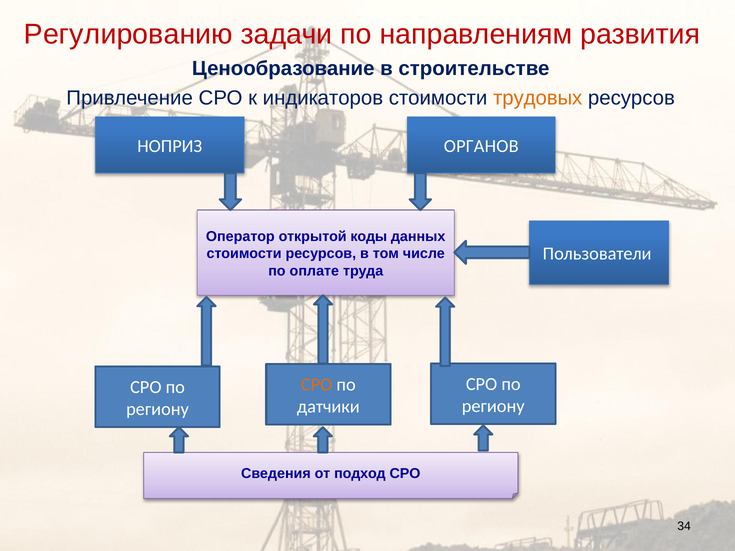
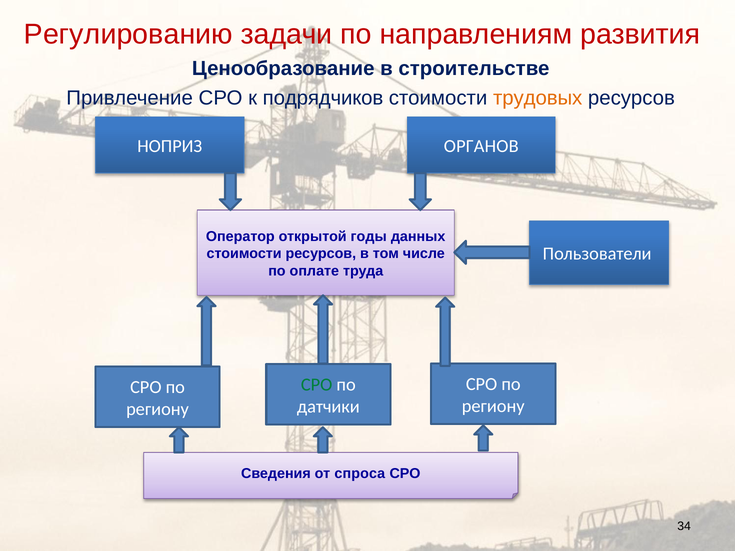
индикаторов: индикаторов -> подрядчиков
коды: коды -> годы
СРО at (317, 385) colour: orange -> green
подход: подход -> спроса
